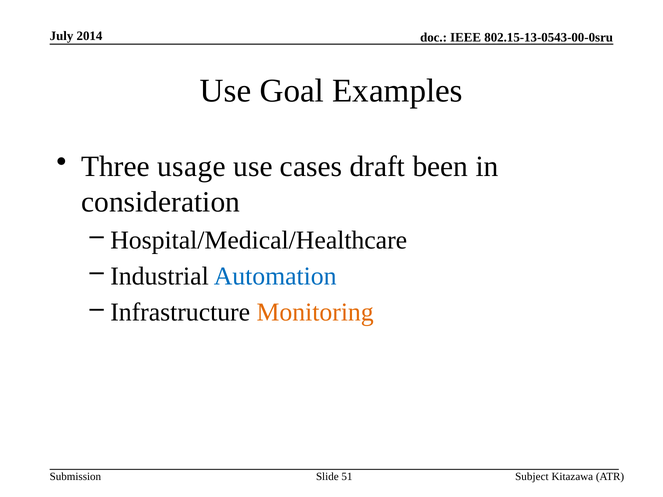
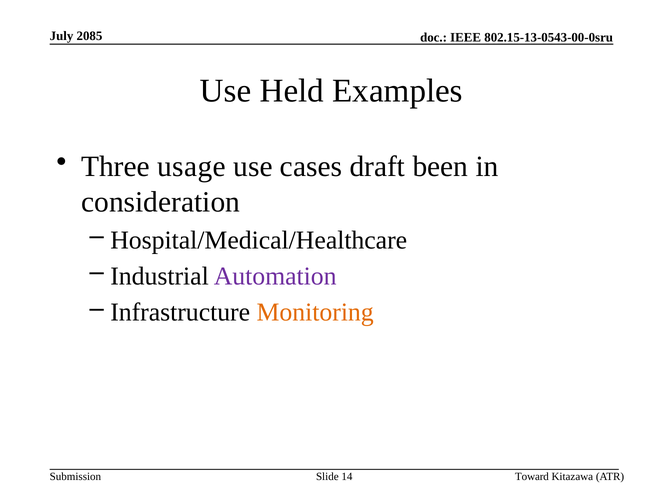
2014: 2014 -> 2085
Goal: Goal -> Held
Automation colour: blue -> purple
Subject: Subject -> Toward
51: 51 -> 14
